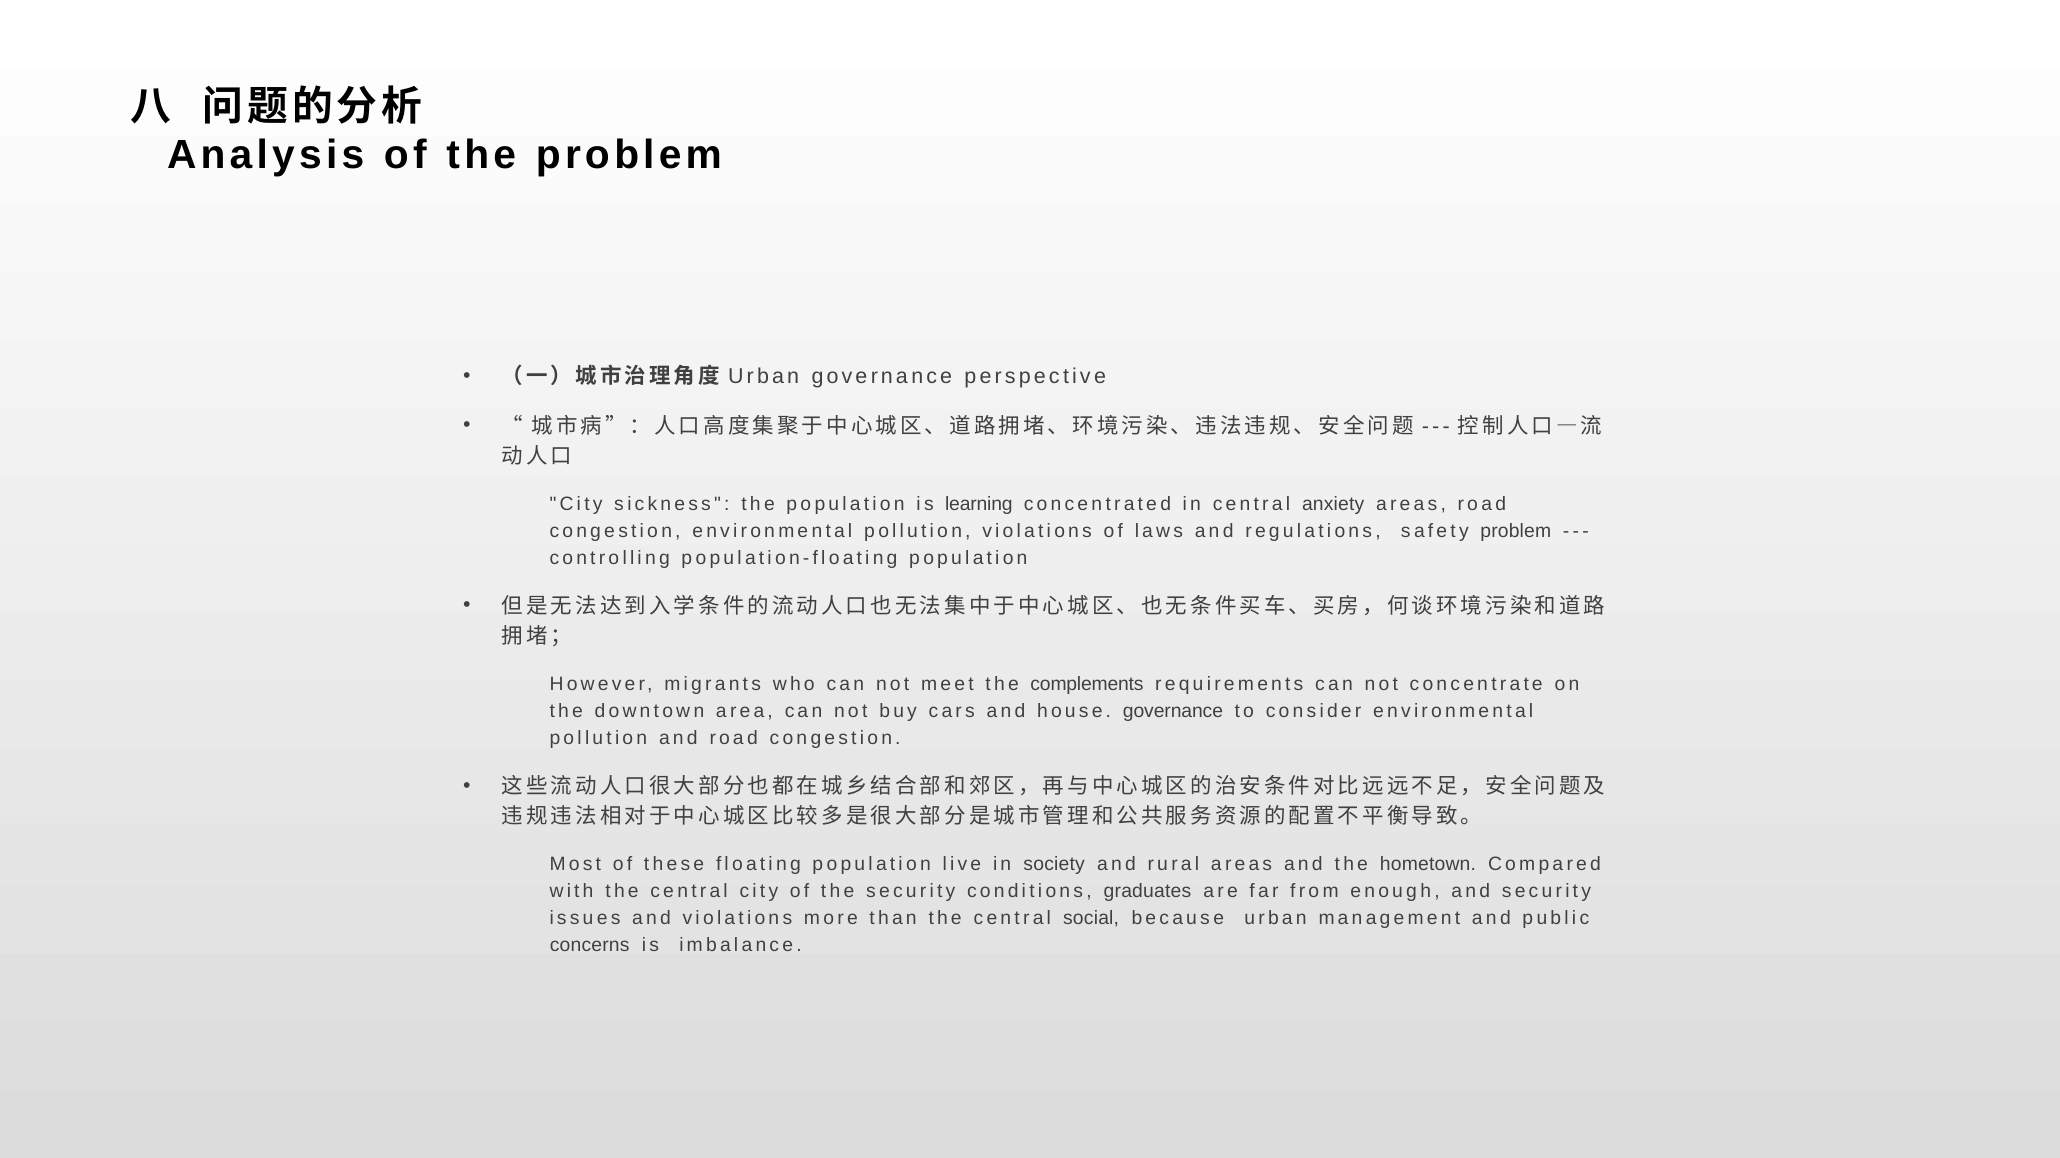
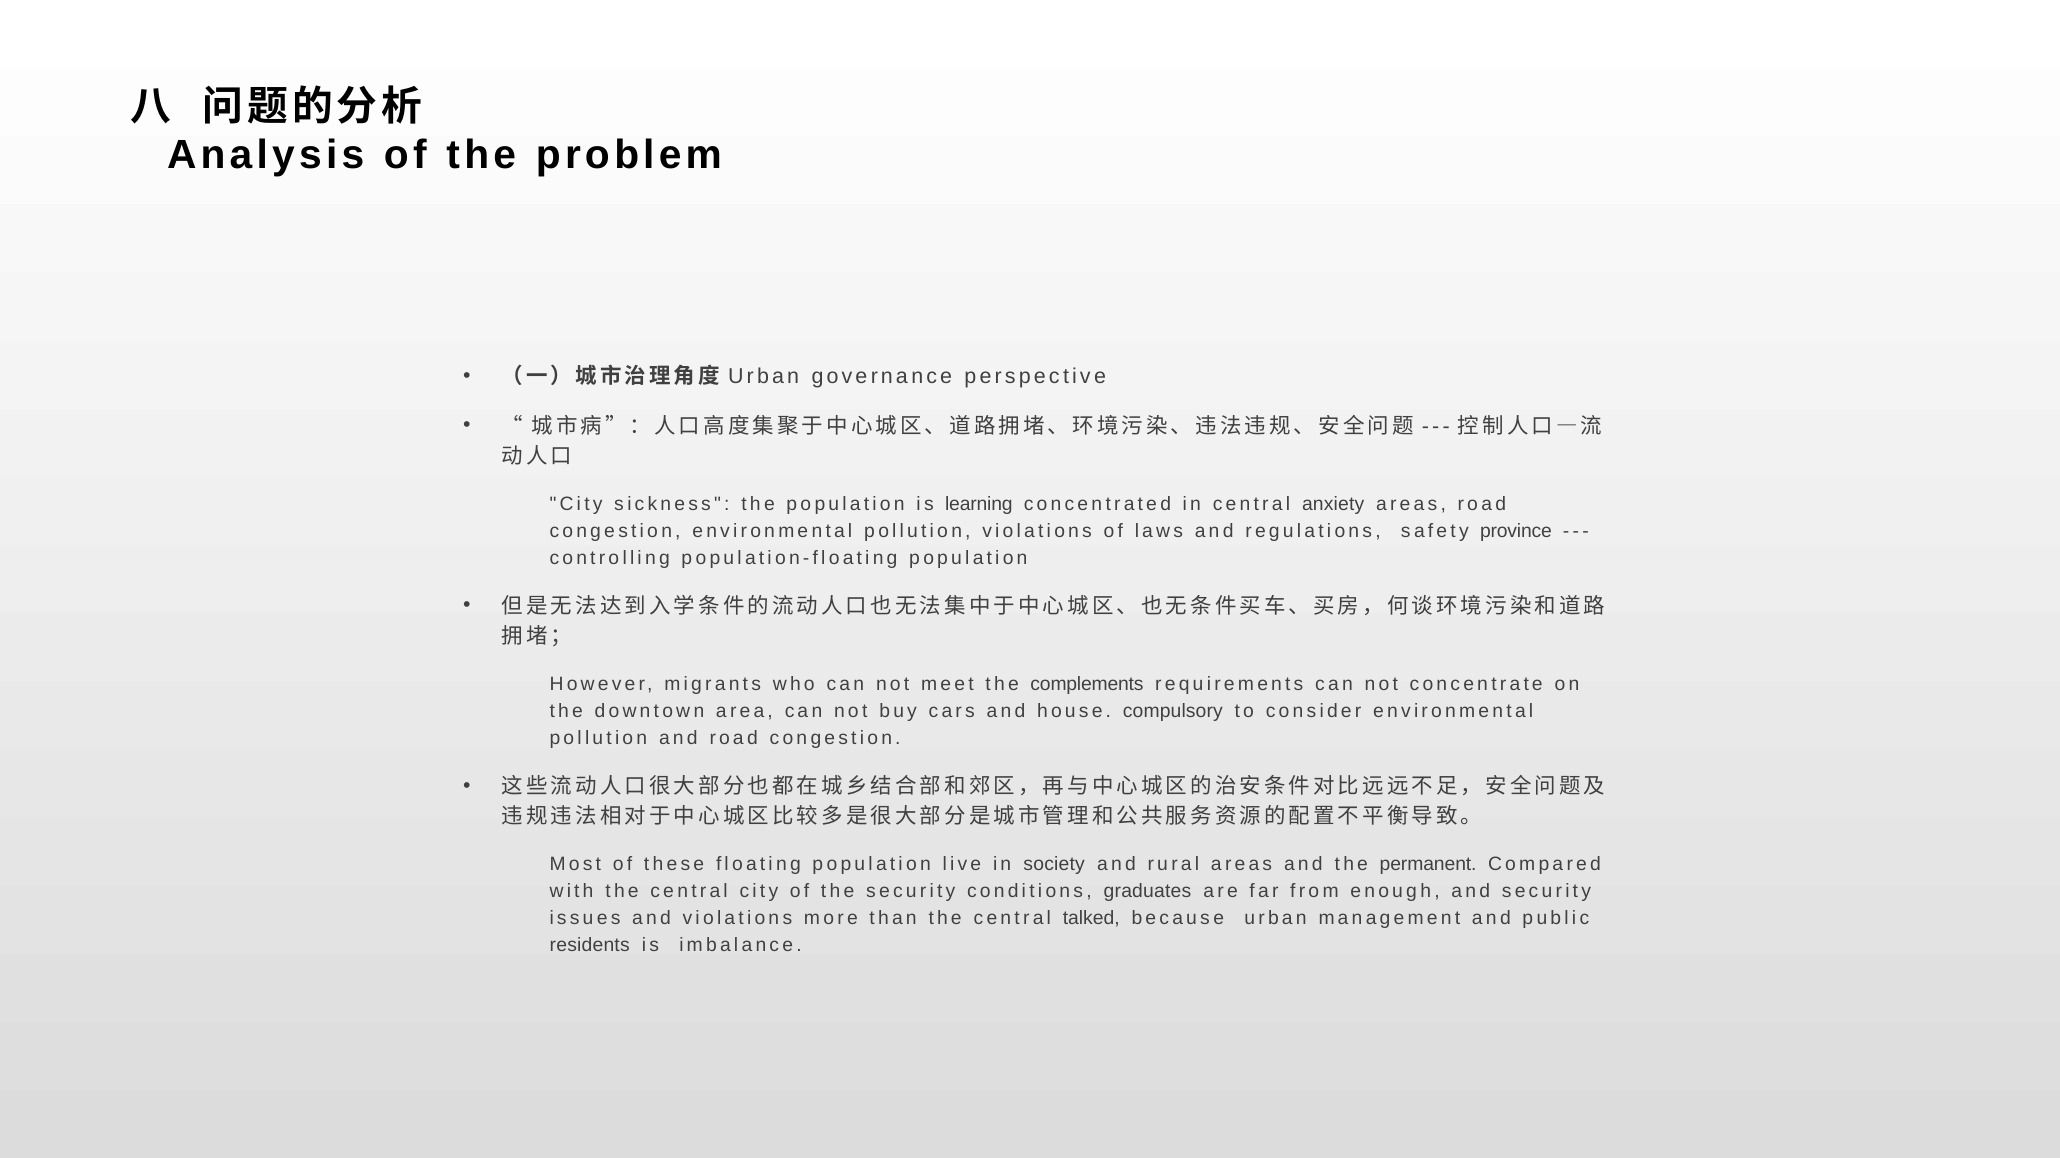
safety problem: problem -> province
house governance: governance -> compulsory
hometown: hometown -> permanent
social: social -> talked
concerns: concerns -> residents
